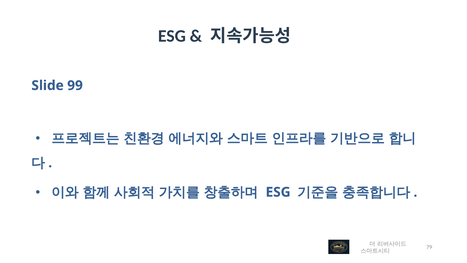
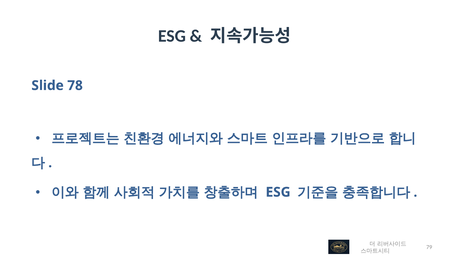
99: 99 -> 78
